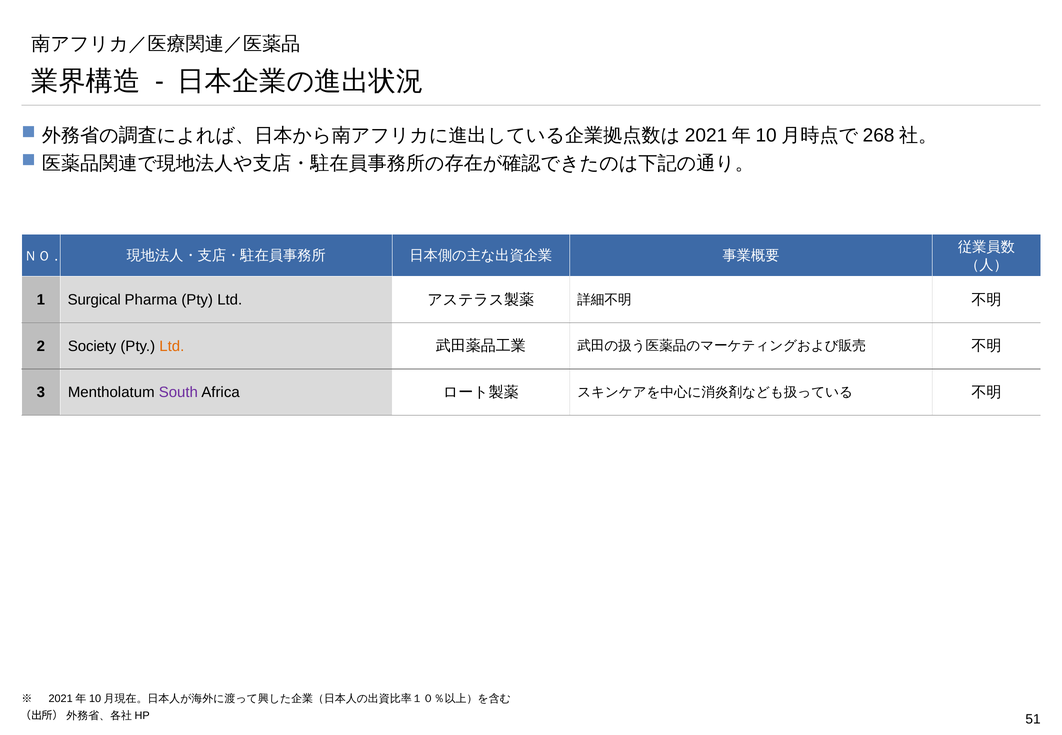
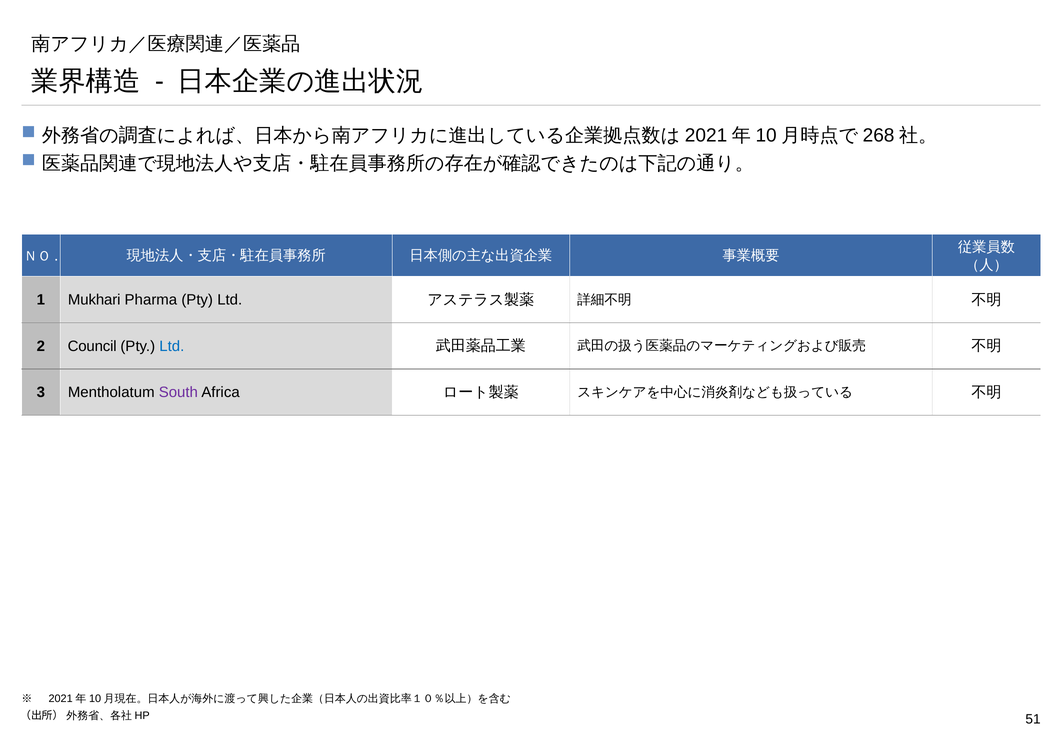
Surgical: Surgical -> Mukhari
Society: Society -> Council
Ltd at (172, 346) colour: orange -> blue
